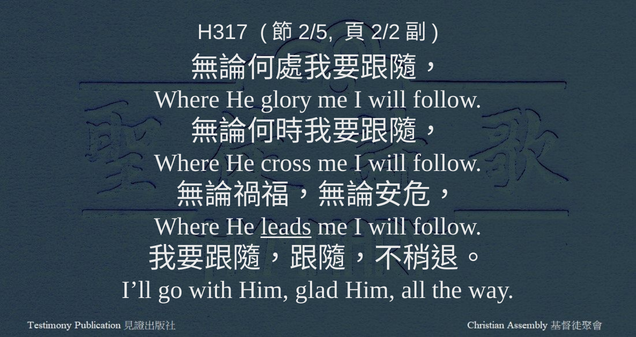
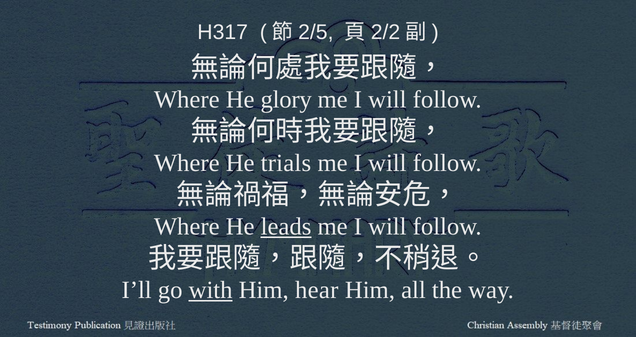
cross: cross -> trials
with underline: none -> present
glad: glad -> hear
